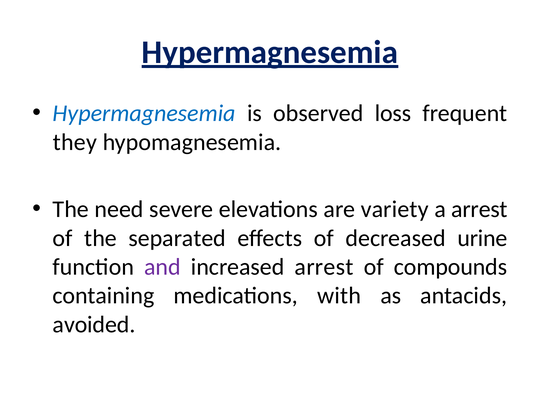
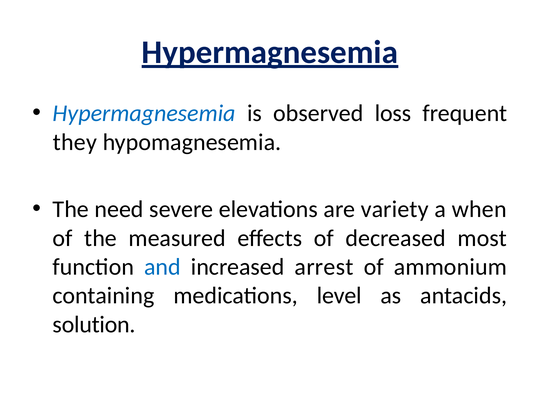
a arrest: arrest -> when
separated: separated -> measured
urine: urine -> most
and colour: purple -> blue
compounds: compounds -> ammonium
with: with -> level
avoided: avoided -> solution
